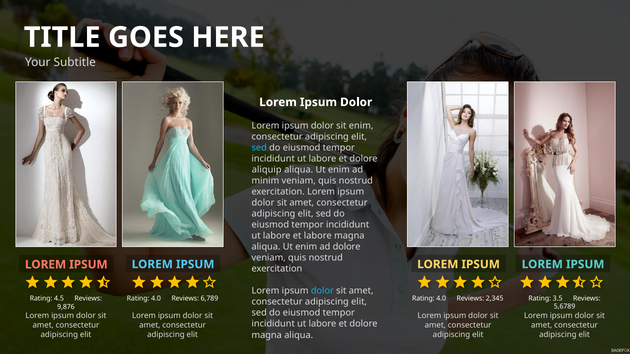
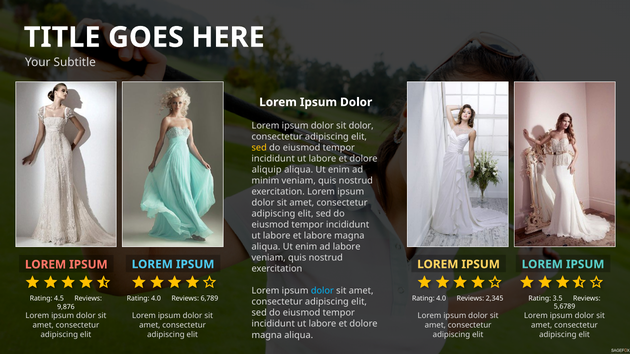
sit enim: enim -> dolor
sed at (259, 148) colour: light blue -> yellow
ad dolore: dolore -> labore
